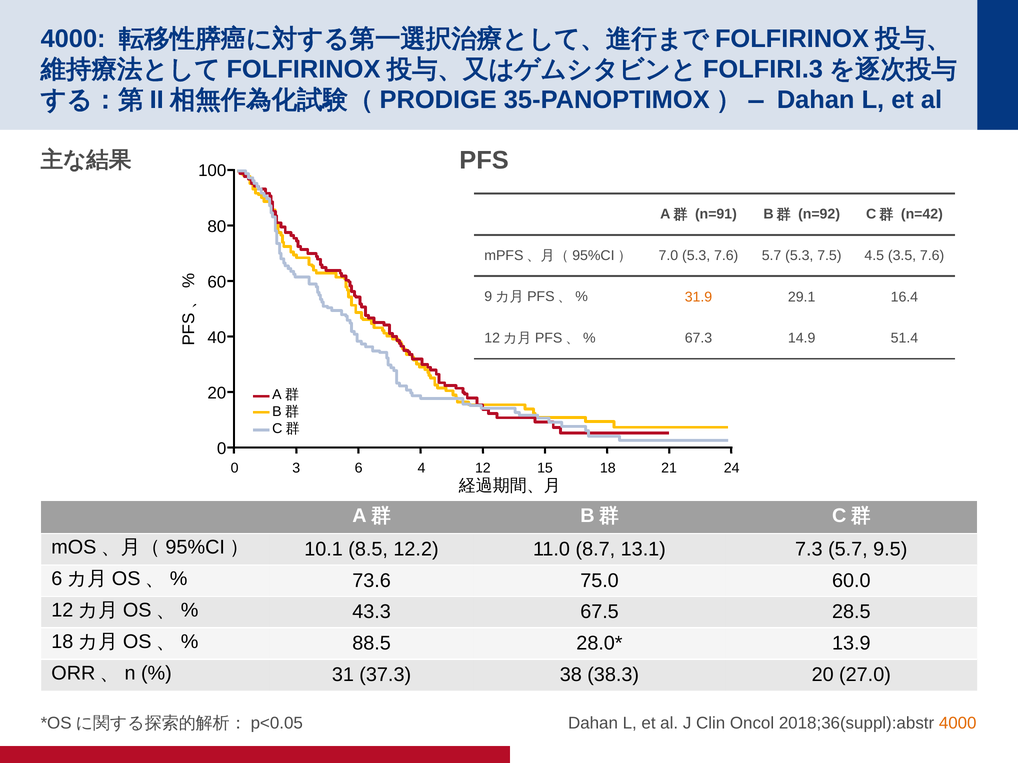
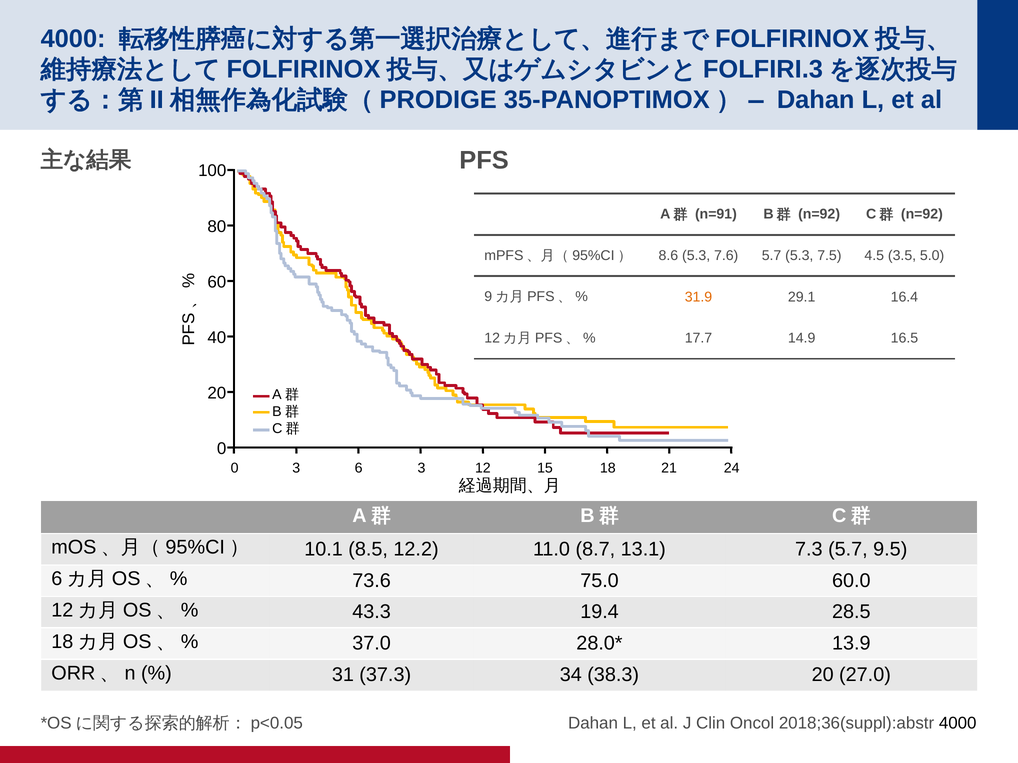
n=42 at (922, 214): n=42 -> n=92
7.0: 7.0 -> 8.6
3.5 7.6: 7.6 -> 5.0
67.3: 67.3 -> 17.7
51.4: 51.4 -> 16.5
6 4: 4 -> 3
67.5: 67.5 -> 19.4
88.5: 88.5 -> 37.0
38: 38 -> 34
4000 at (958, 724) colour: orange -> black
